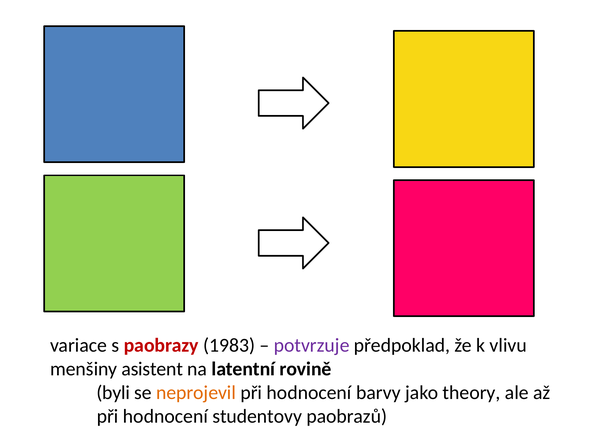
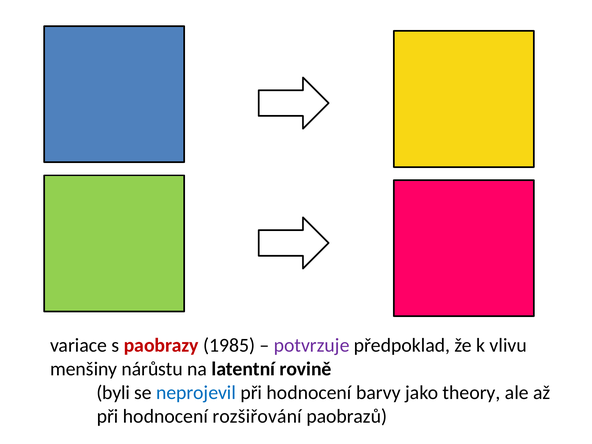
1983: 1983 -> 1985
asistent: asistent -> nárůstu
neprojevil colour: orange -> blue
studentovy: studentovy -> rozšiřování
